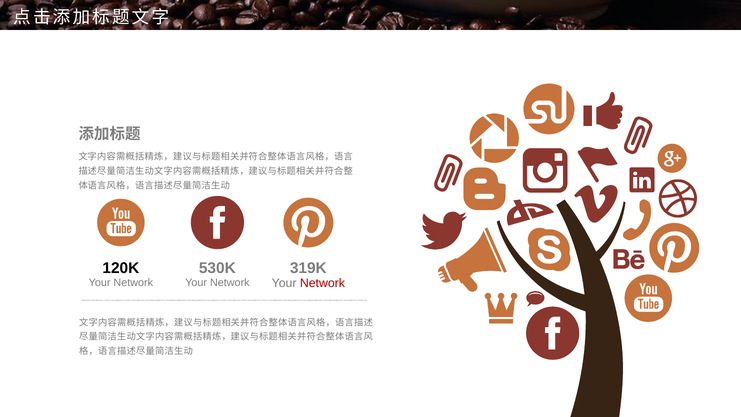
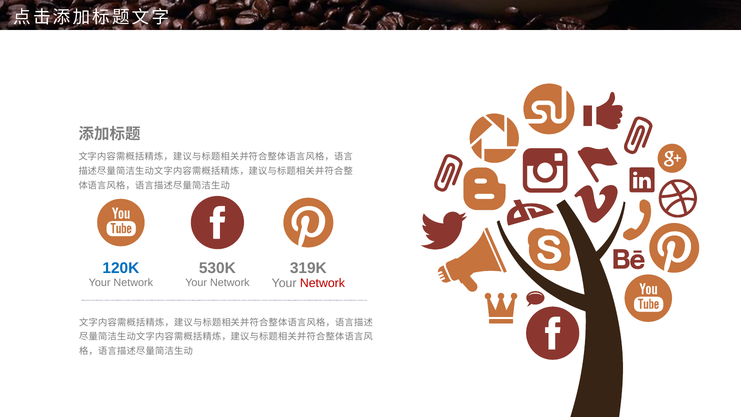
120K colour: black -> blue
